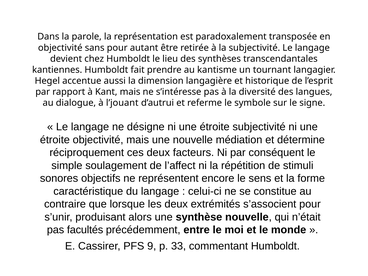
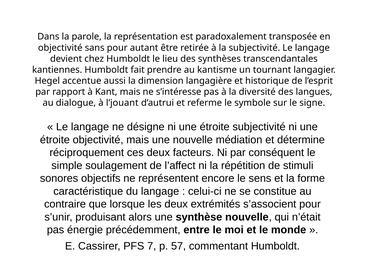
facultés: facultés -> énergie
9: 9 -> 7
33: 33 -> 57
